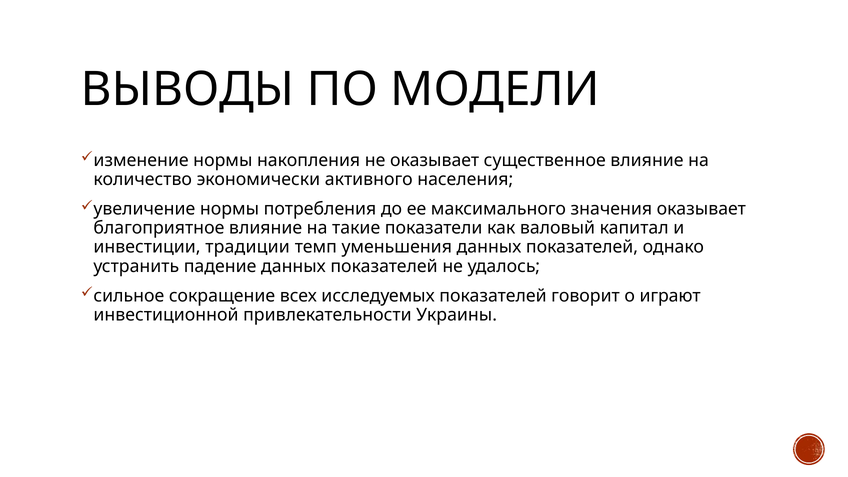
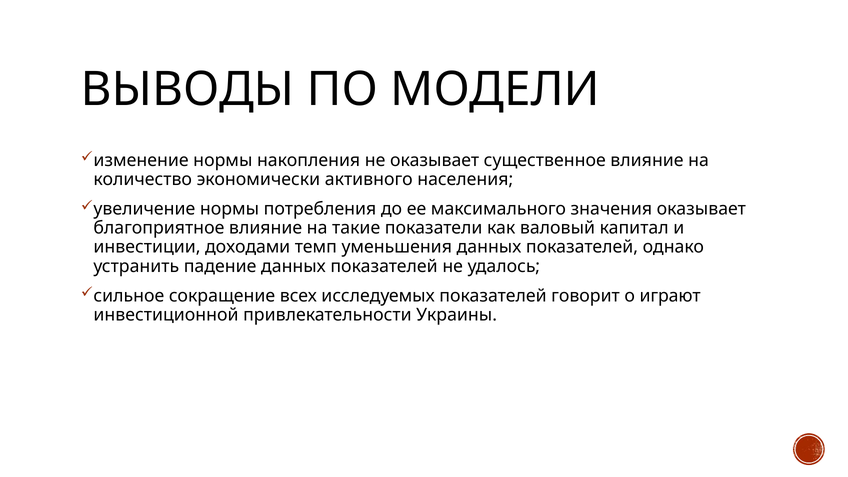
традиции: традиции -> доходами
